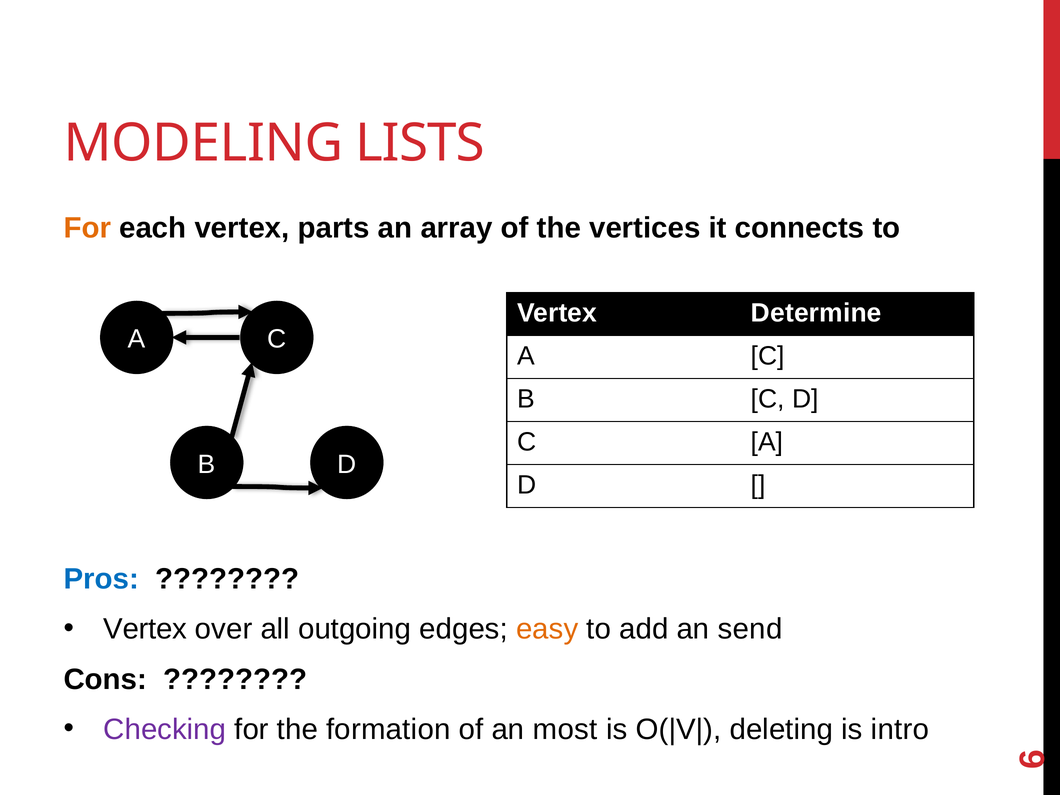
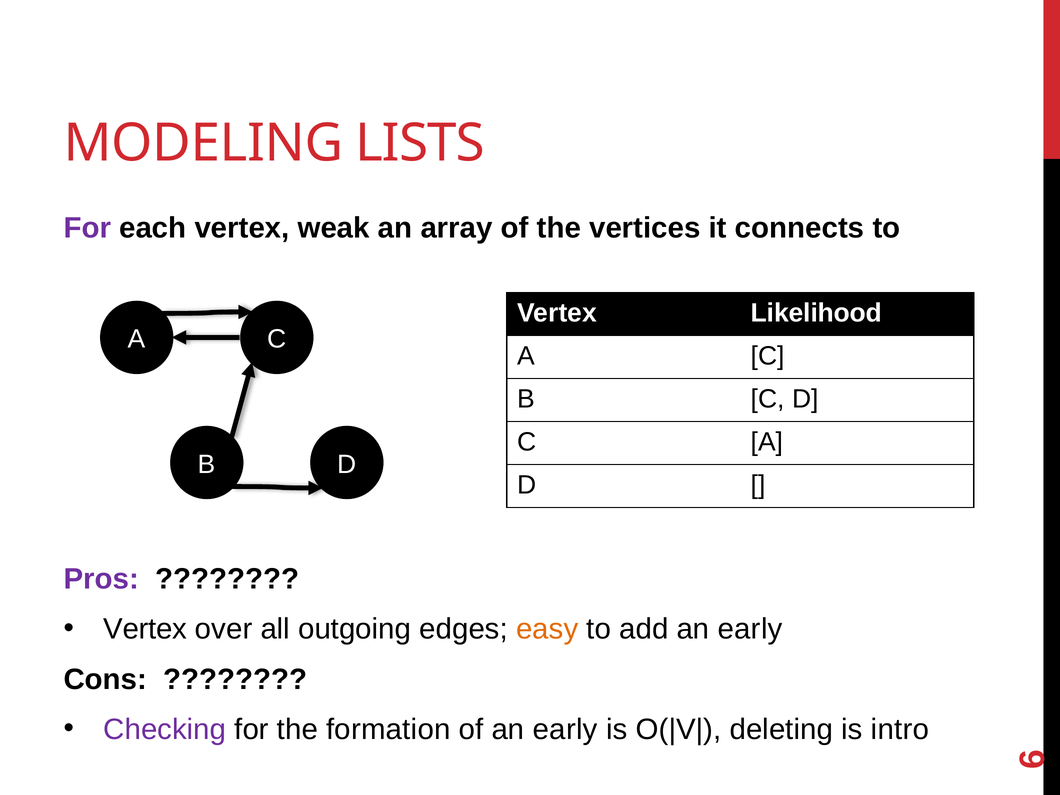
For at (87, 228) colour: orange -> purple
parts: parts -> weak
Determine: Determine -> Likelihood
Pros colour: blue -> purple
add an send: send -> early
of an most: most -> early
